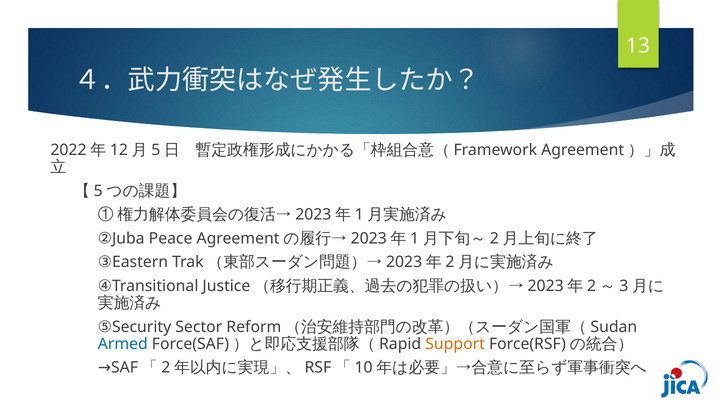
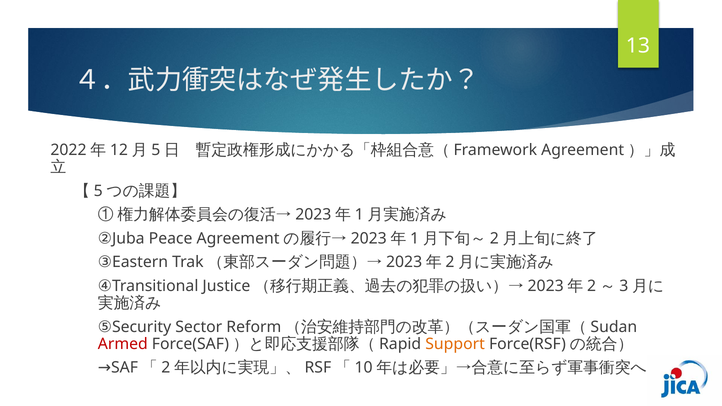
Armed colour: blue -> red
